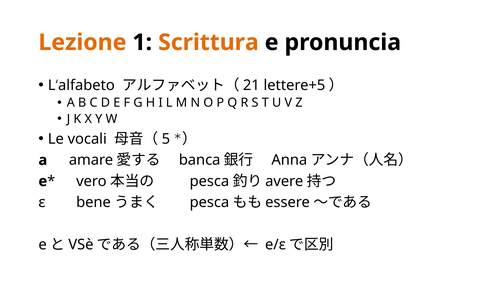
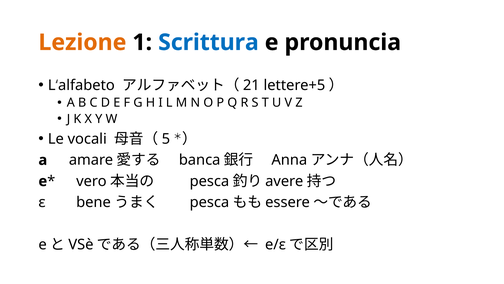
Scrittura colour: orange -> blue
